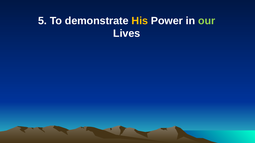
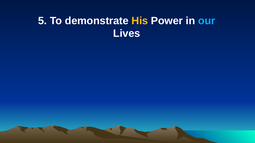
our colour: light green -> light blue
